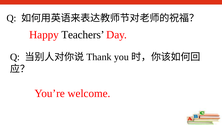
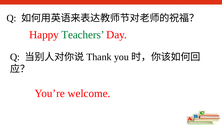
Teachers colour: black -> green
